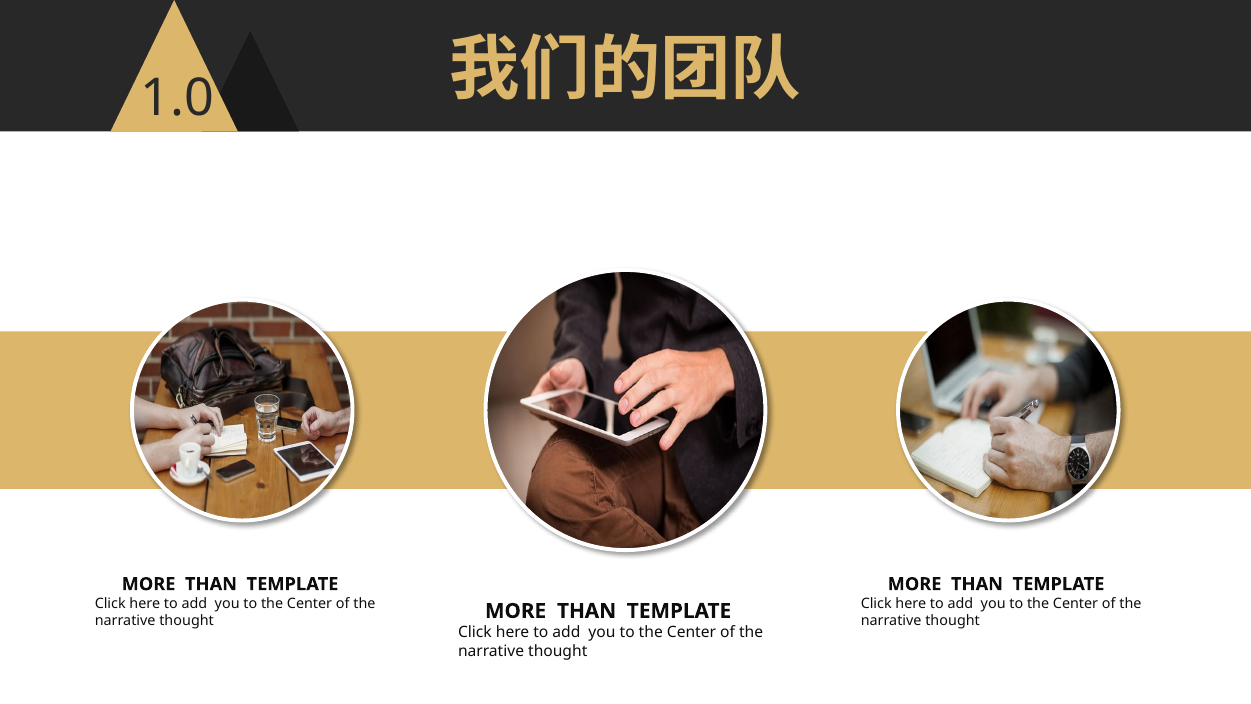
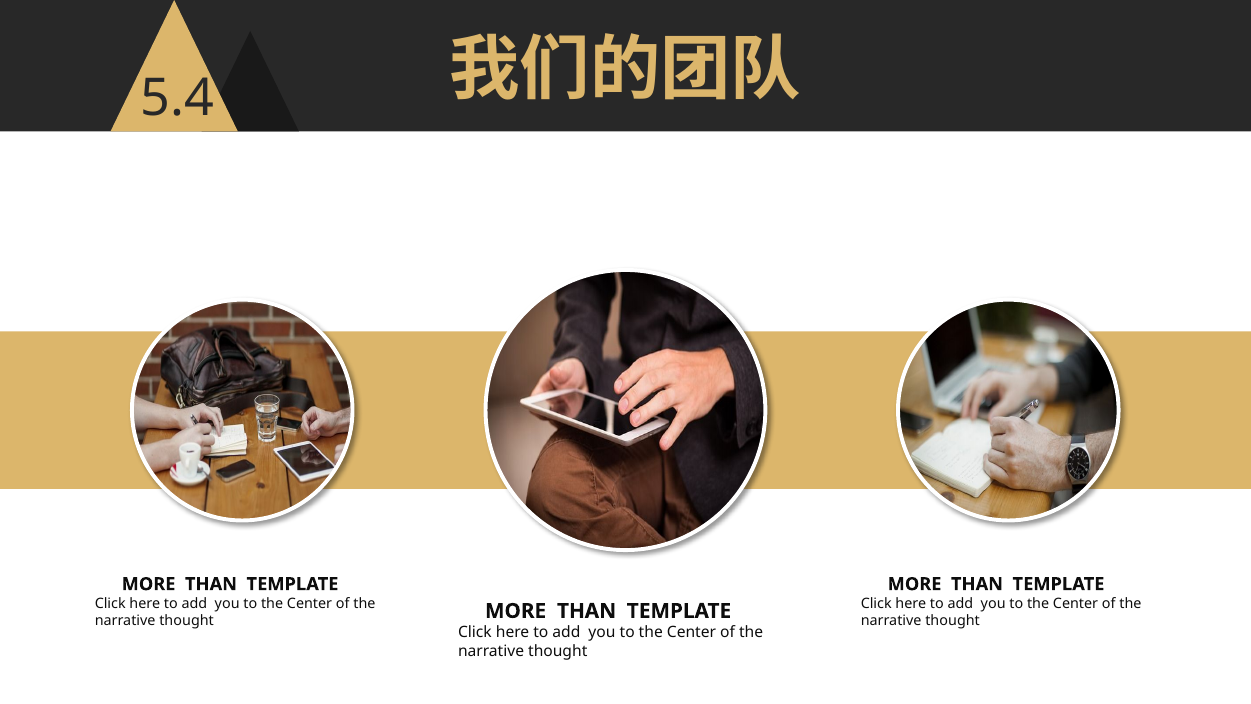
1.0: 1.0 -> 5.4
